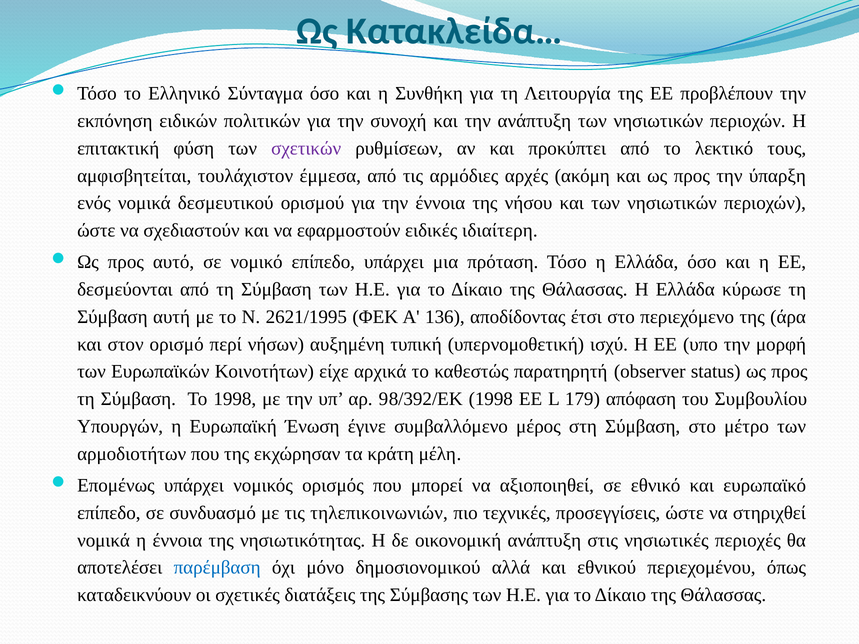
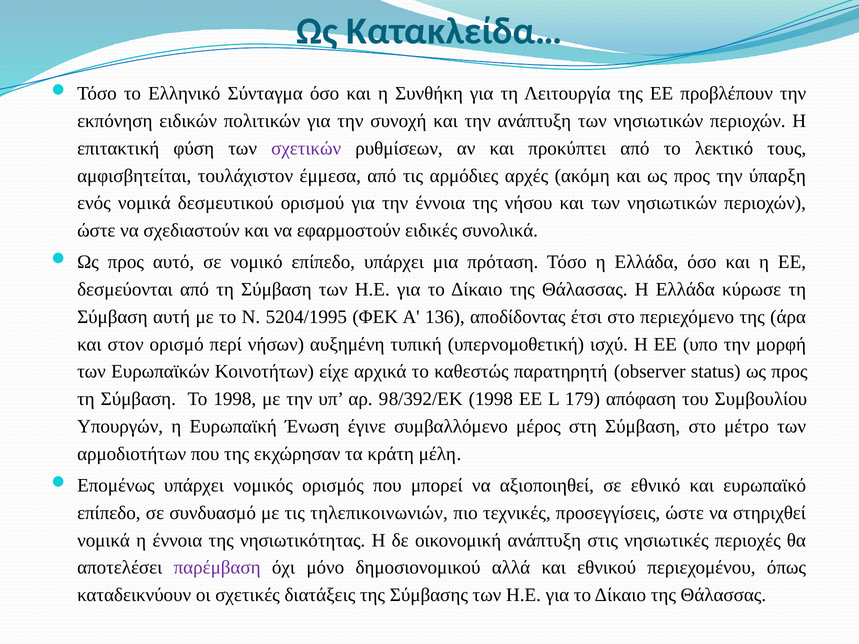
ιδιαίτερη: ιδιαίτερη -> συνολικά
2621/1995: 2621/1995 -> 5204/1995
παρέμβαση colour: blue -> purple
